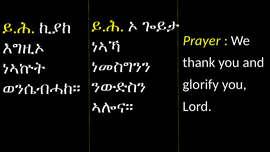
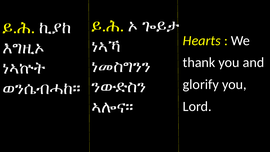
Prayer: Prayer -> Hearts
